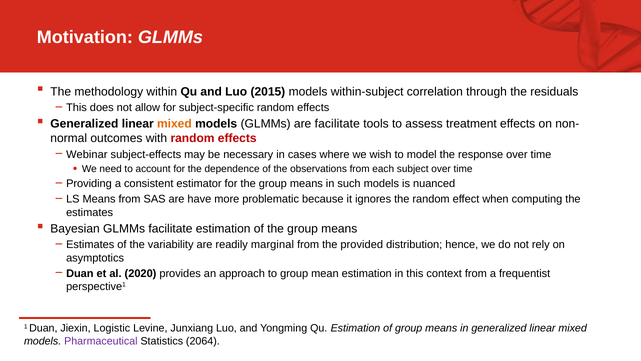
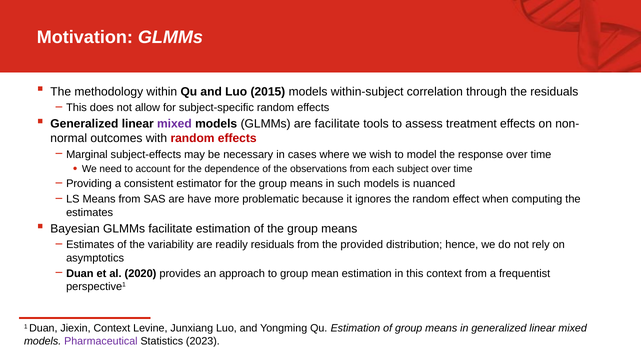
mixed at (174, 124) colour: orange -> purple
Webinar: Webinar -> Marginal
readily marginal: marginal -> residuals
Jiexin Logistic: Logistic -> Context
2064: 2064 -> 2023
